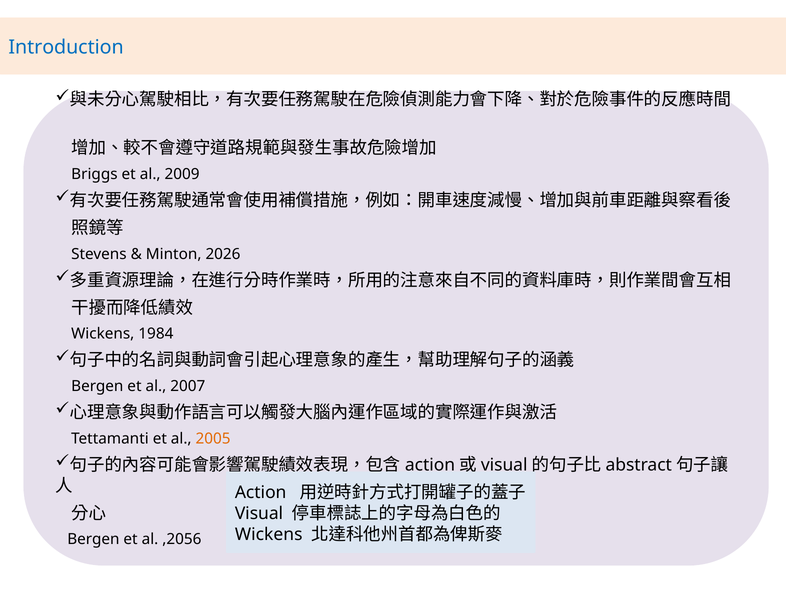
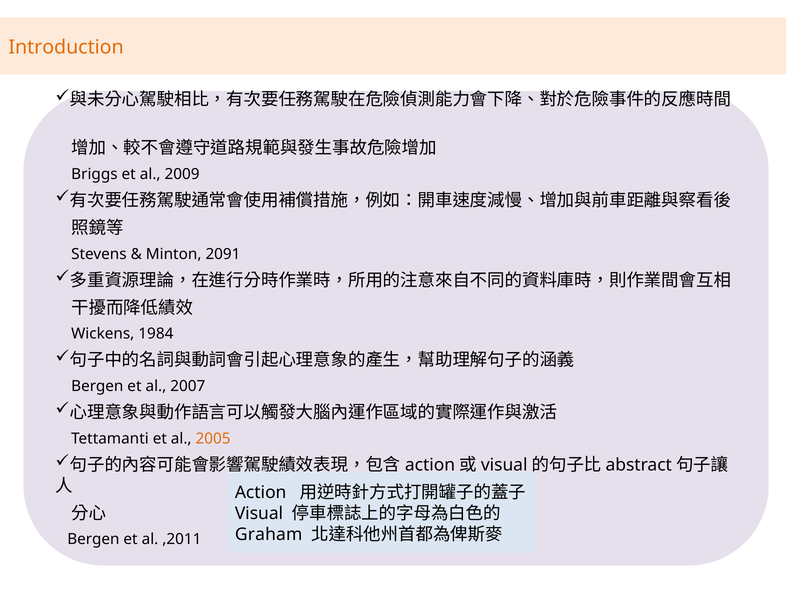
Introduction colour: blue -> orange
2026: 2026 -> 2091
Wickens at (269, 535): Wickens -> Graham
,2056: ,2056 -> ,2011
